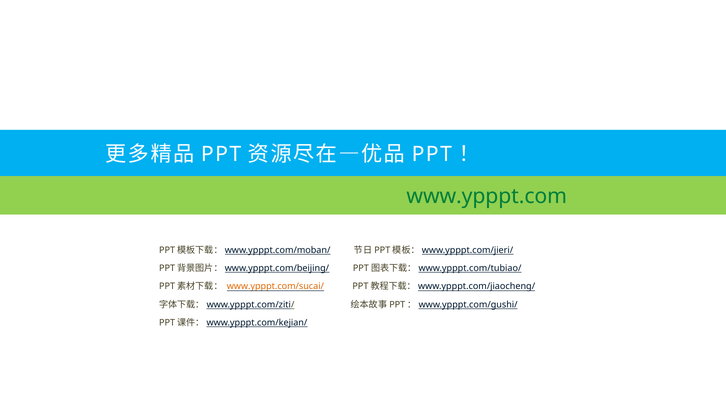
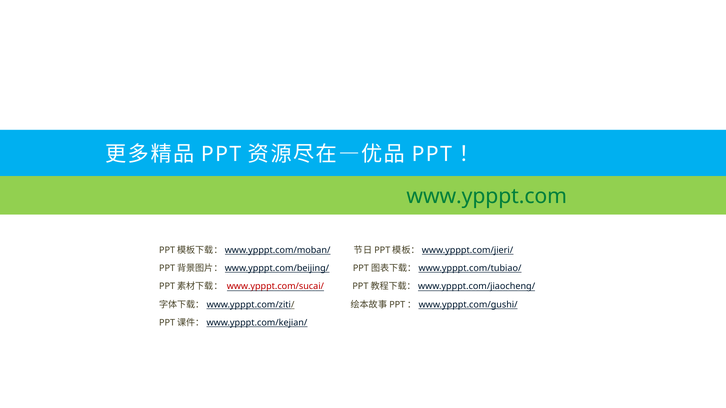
www.ypppt.com/sucai/ colour: orange -> red
